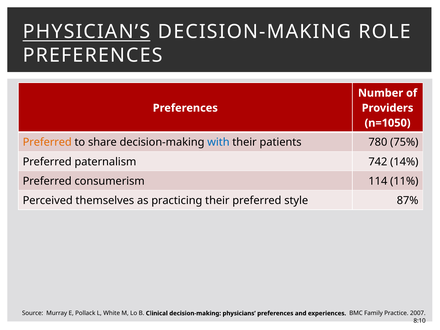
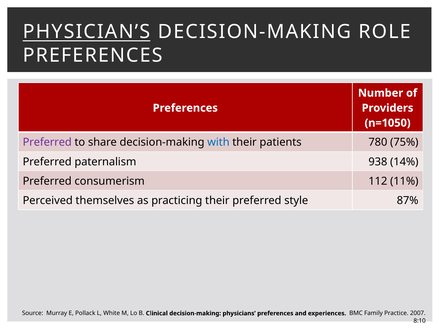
Preferred at (47, 142) colour: orange -> purple
742: 742 -> 938
114: 114 -> 112
